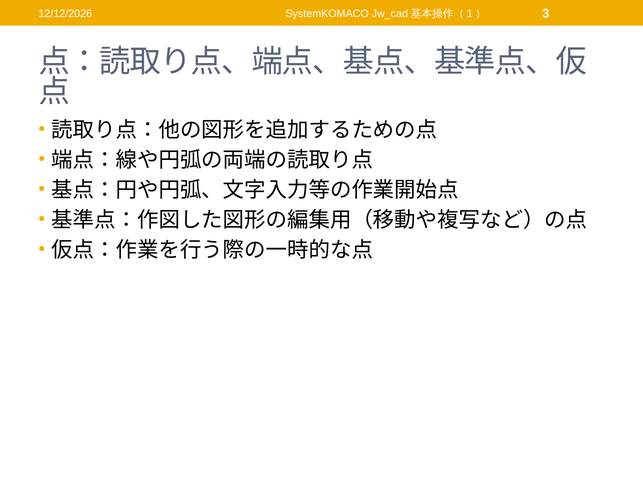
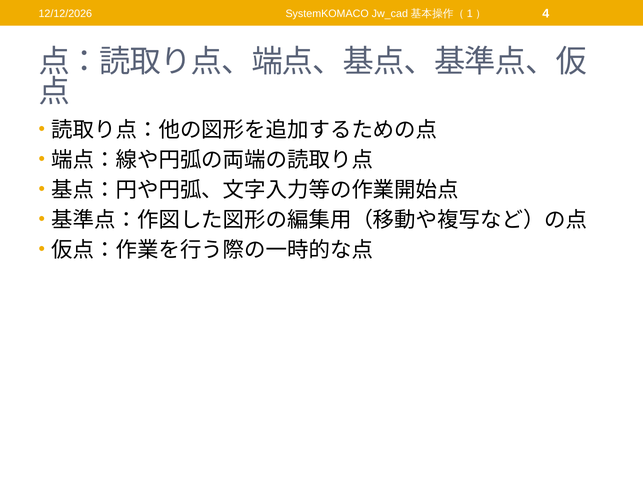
3: 3 -> 4
